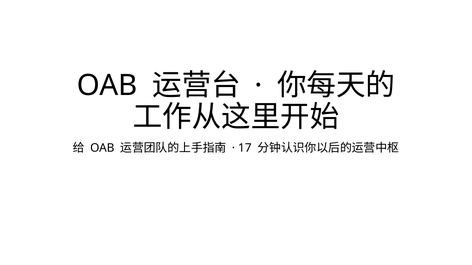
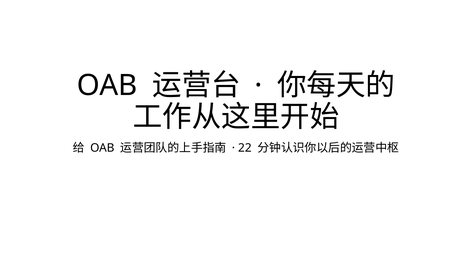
17: 17 -> 22
